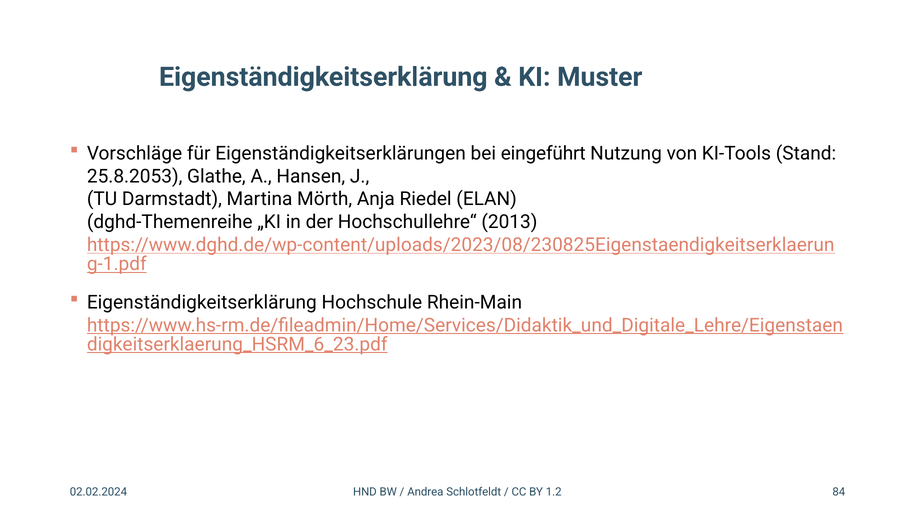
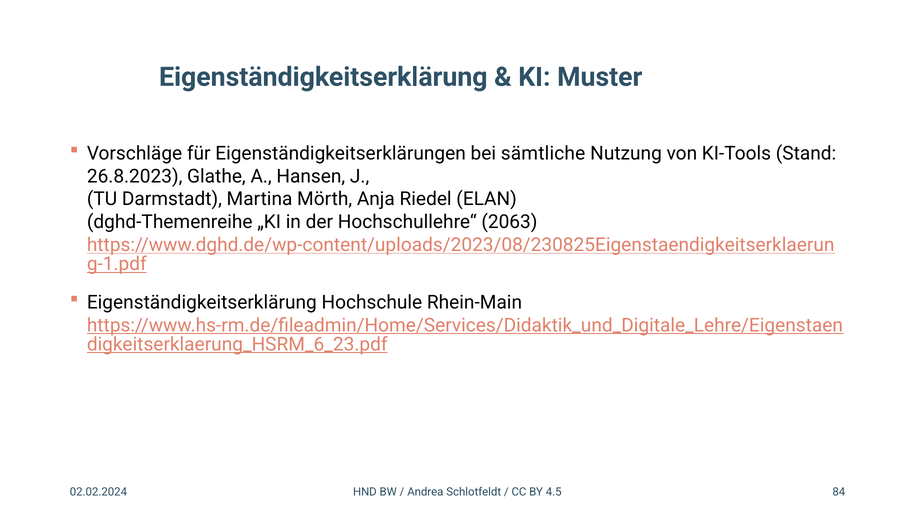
eingeführt: eingeführt -> sämtliche
25.8.2053: 25.8.2053 -> 26.8.2023
2013: 2013 -> 2063
1.2: 1.2 -> 4.5
